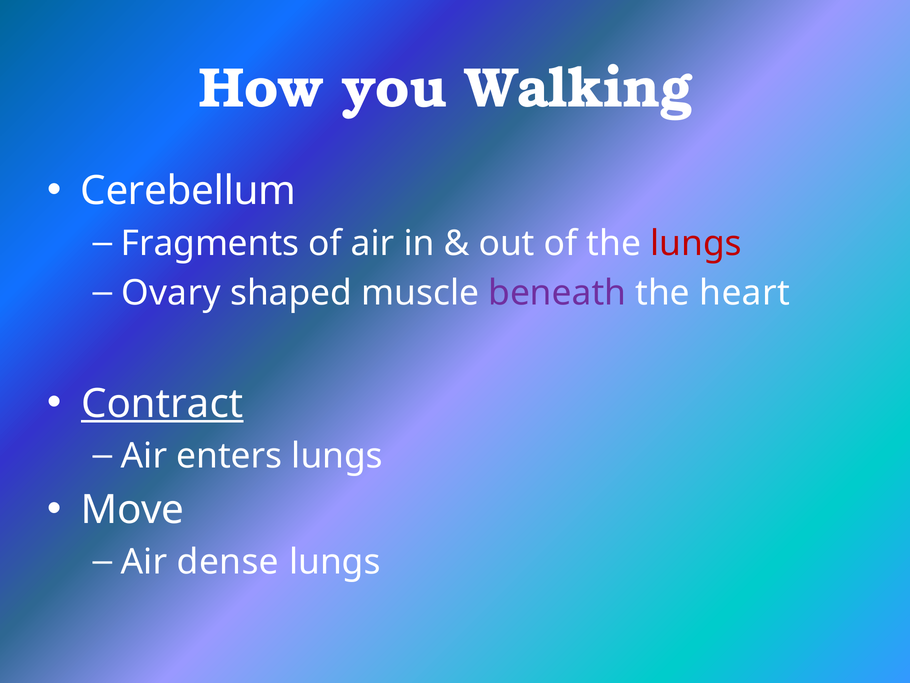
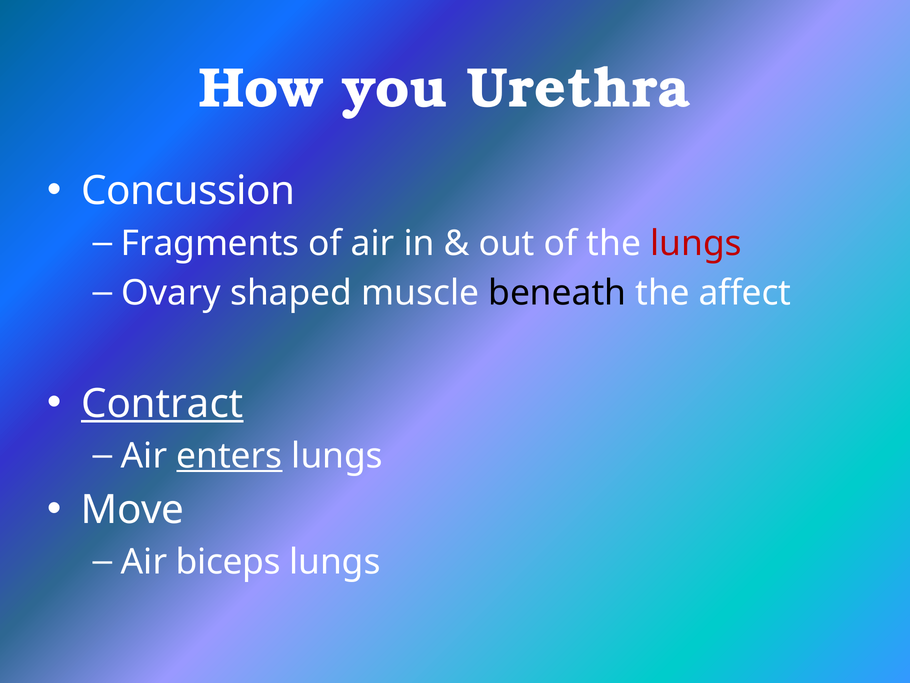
Walking: Walking -> Urethra
Cerebellum: Cerebellum -> Concussion
beneath colour: purple -> black
heart: heart -> affect
enters underline: none -> present
dense: dense -> biceps
